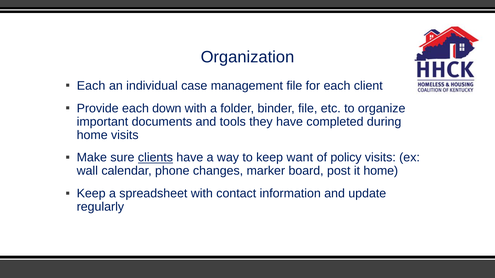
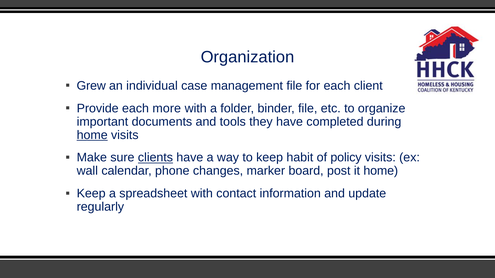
Each at (91, 86): Each -> Grew
down: down -> more
home at (92, 135) underline: none -> present
want: want -> habit
